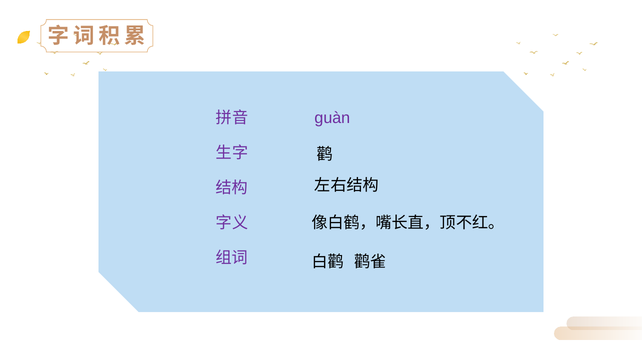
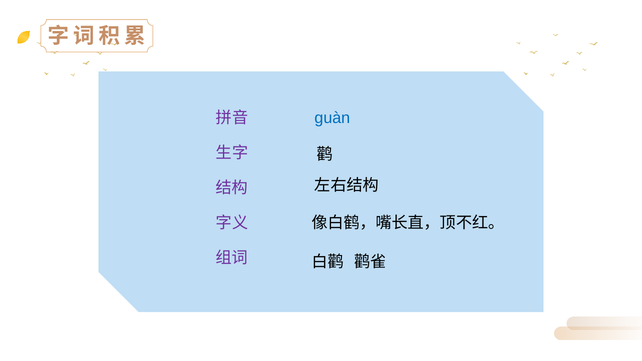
guàn colour: purple -> blue
